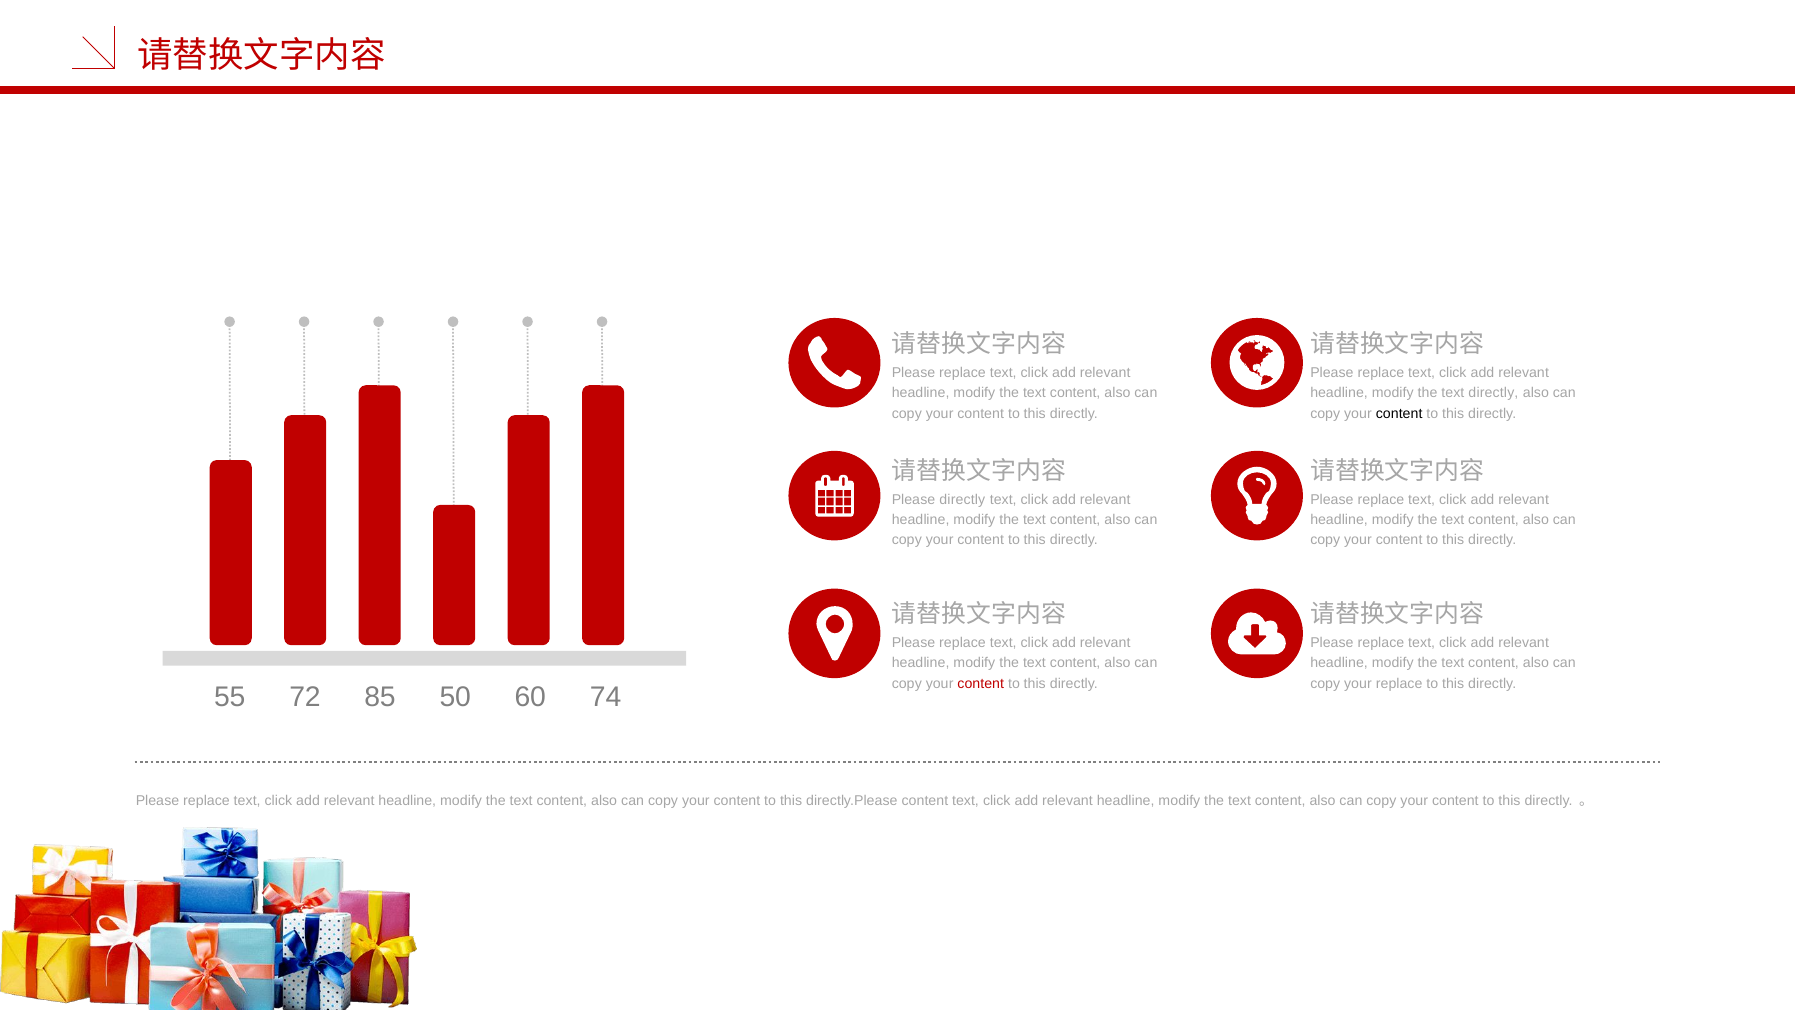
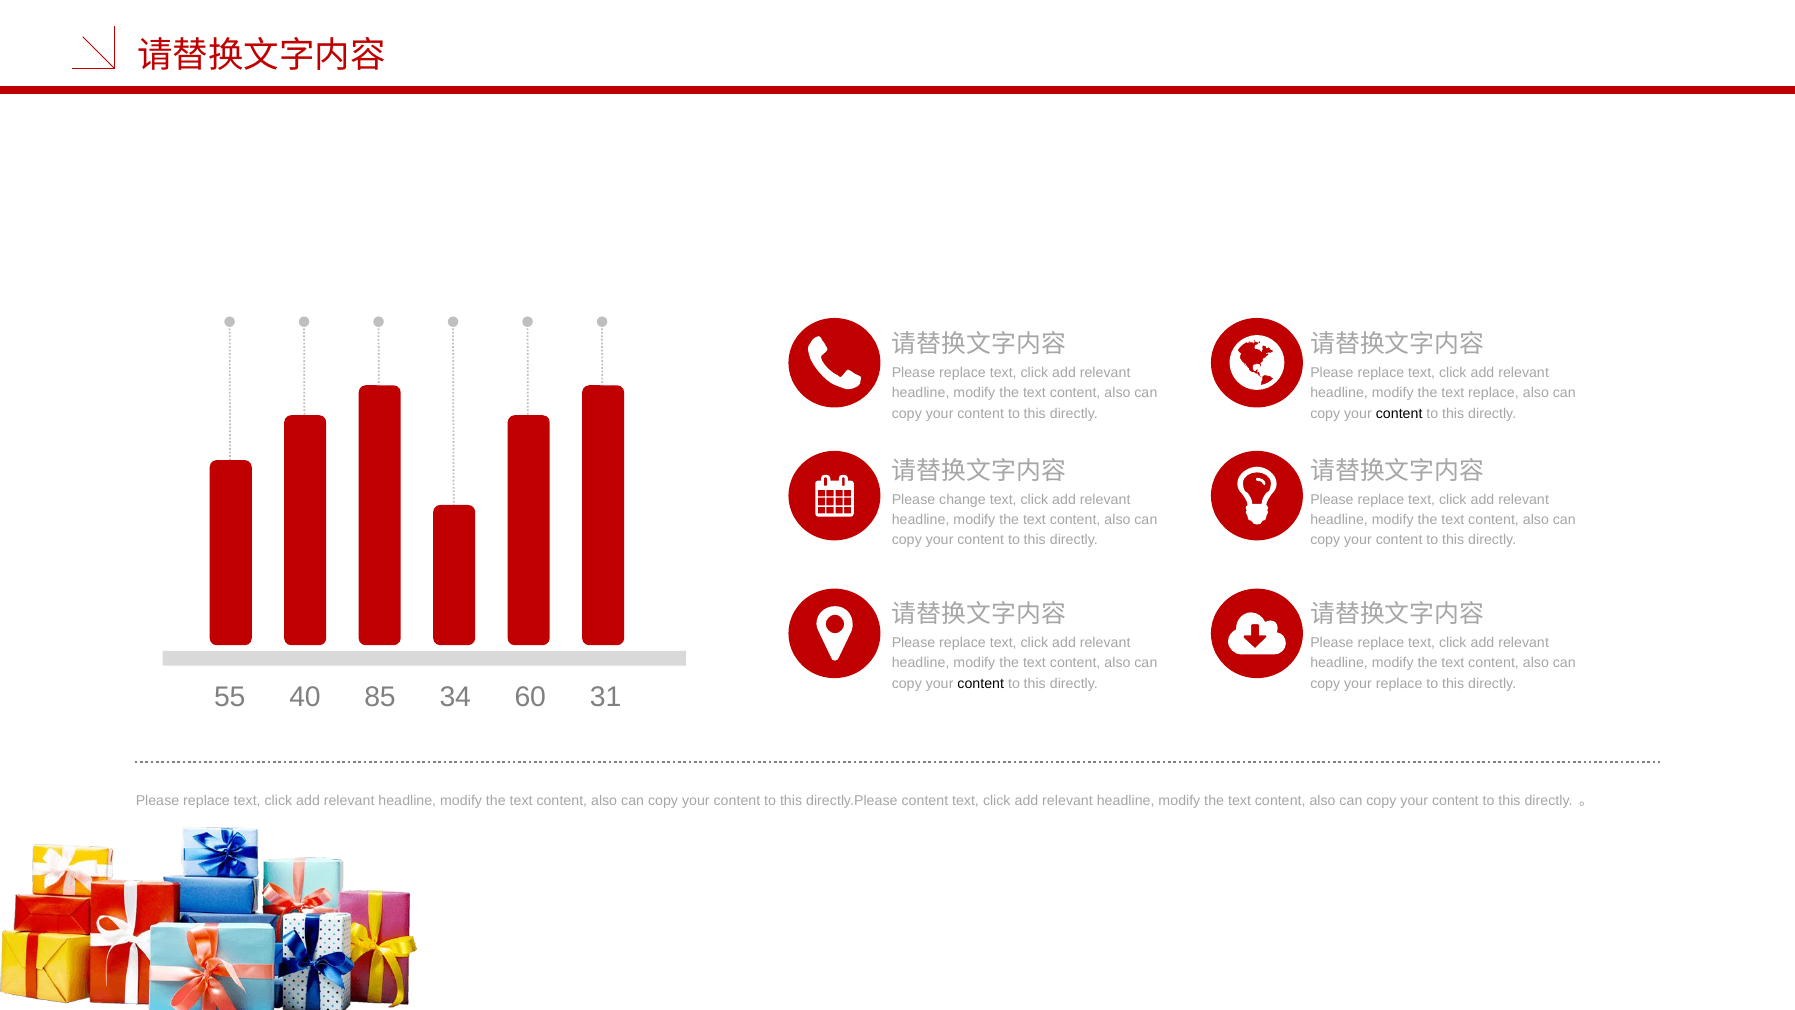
text directly: directly -> replace
Please directly: directly -> change
content at (981, 683) colour: red -> black
72: 72 -> 40
50: 50 -> 34
74: 74 -> 31
